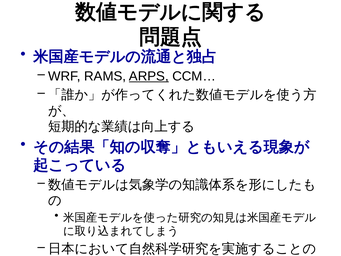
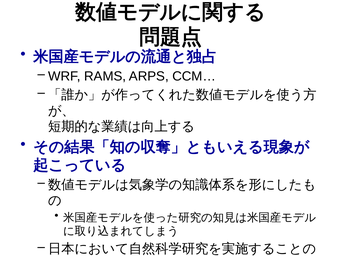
ARPS underline: present -> none
